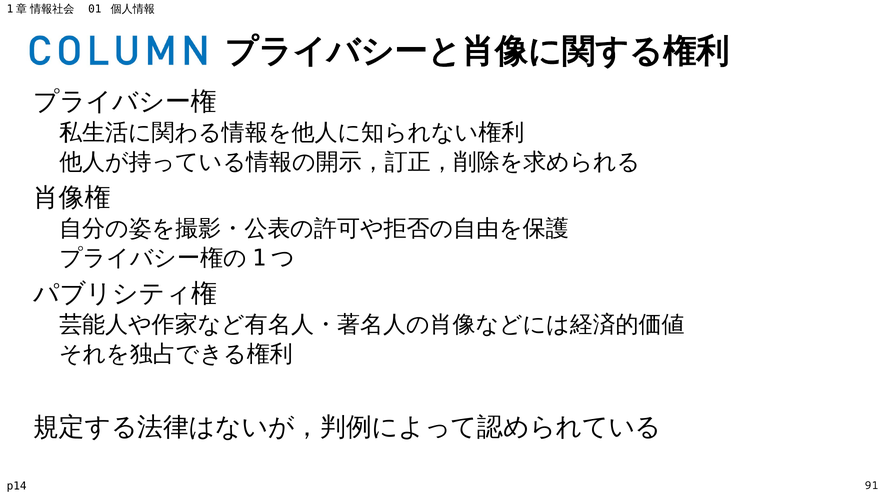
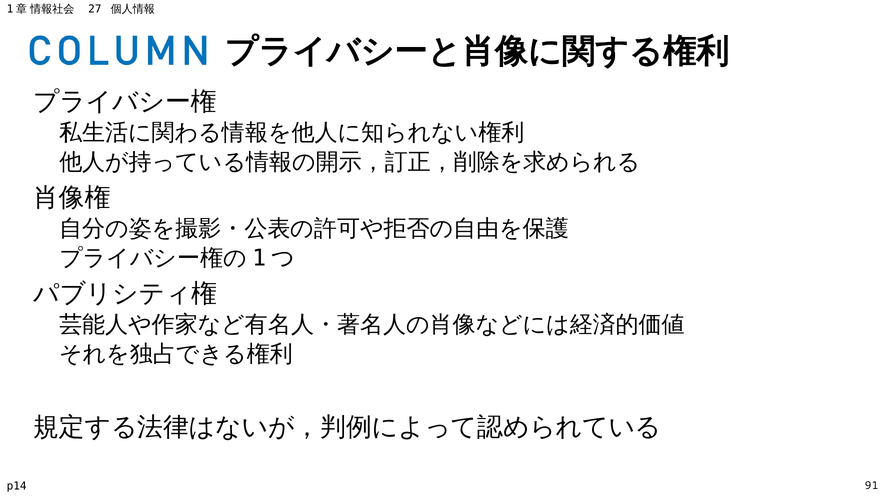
01: 01 -> 27
